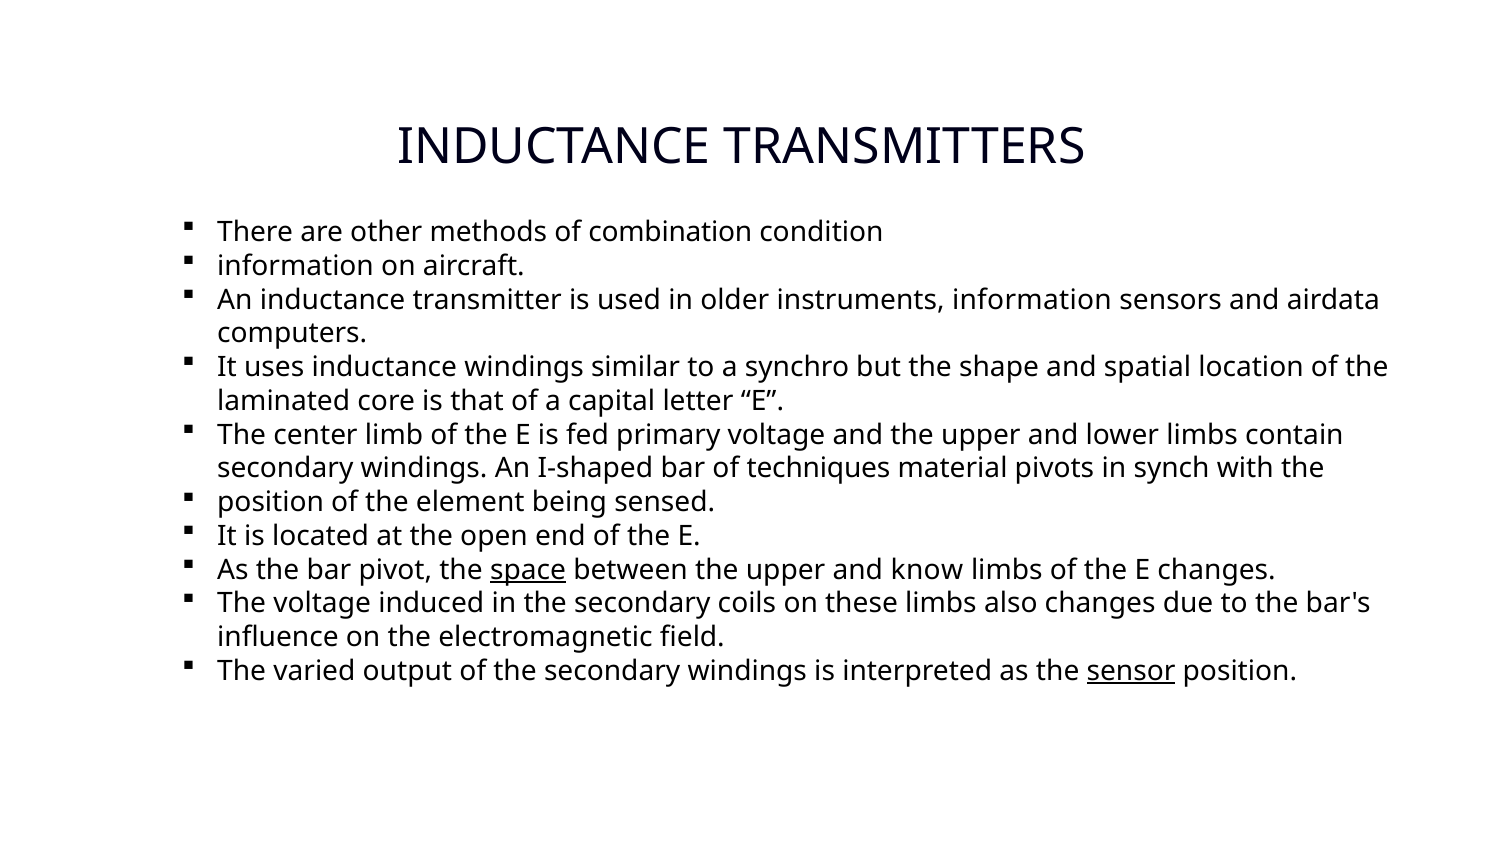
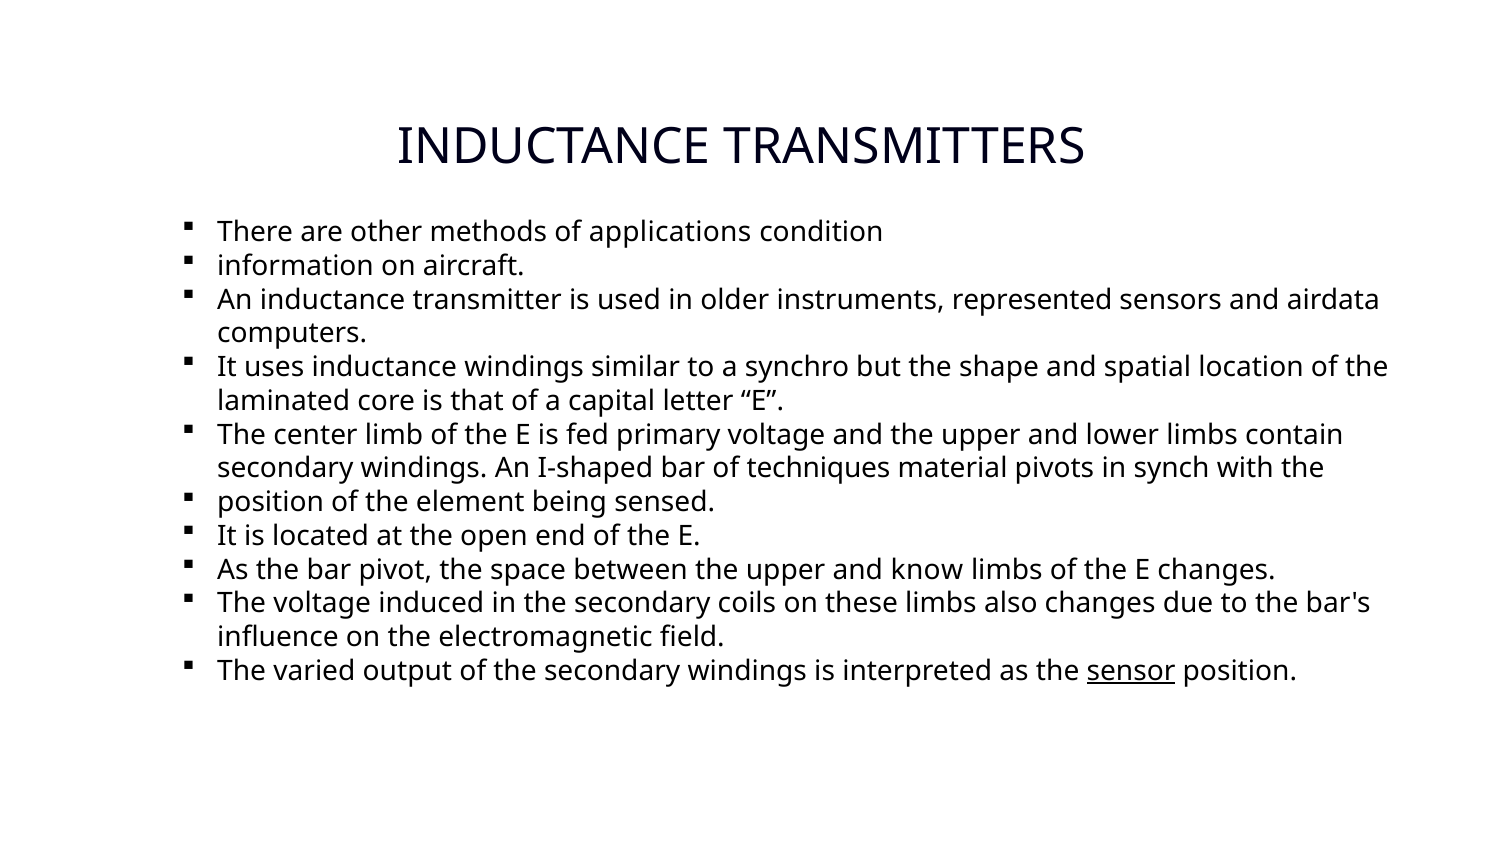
combination: combination -> applications
instruments information: information -> represented
space underline: present -> none
